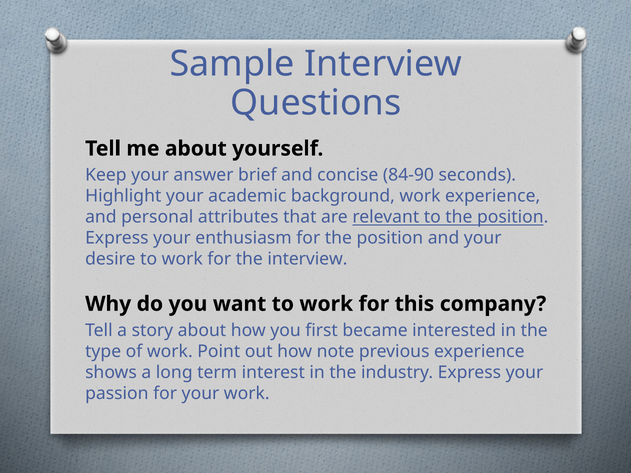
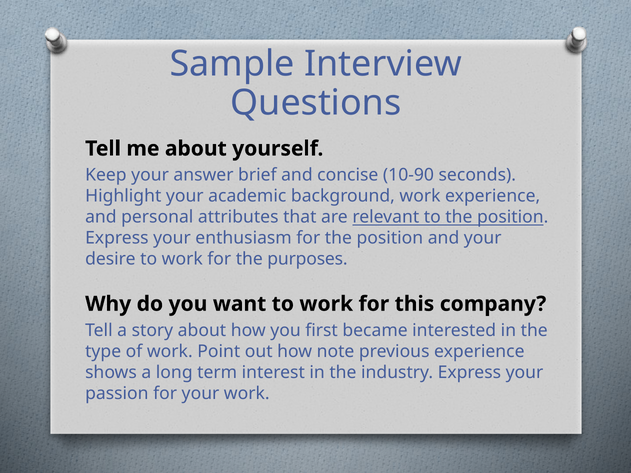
84-90: 84-90 -> 10-90
the interview: interview -> purposes
